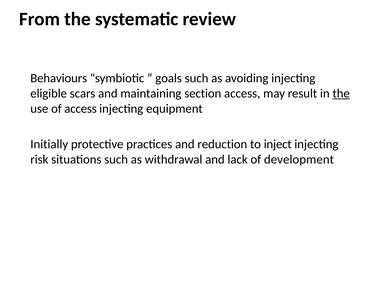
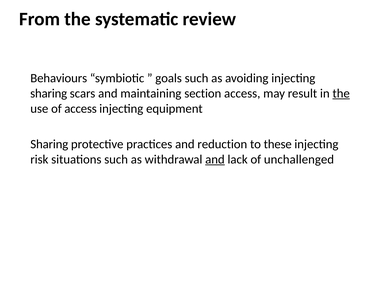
eligible at (49, 93): eligible -> sharing
Initially at (49, 144): Initially -> Sharing
inject: inject -> these
and at (215, 159) underline: none -> present
development: development -> unchallenged
